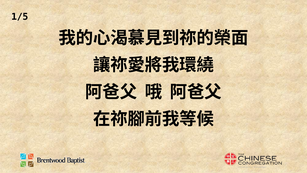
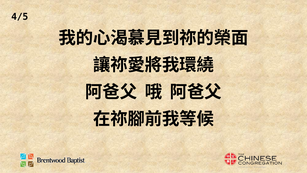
1/5: 1/5 -> 4/5
